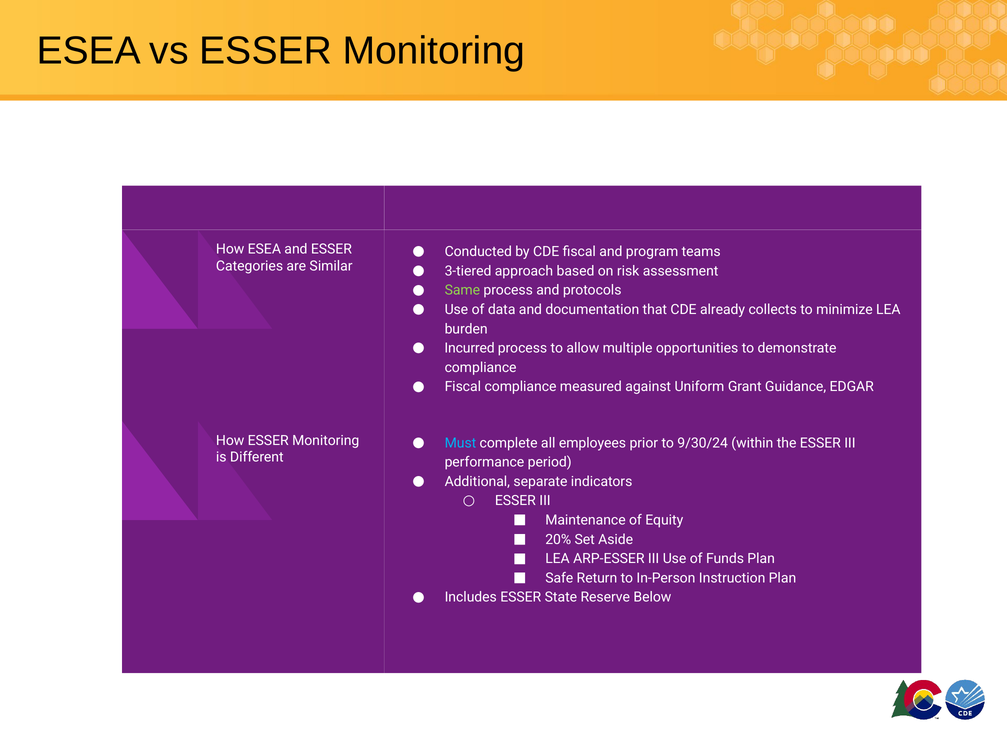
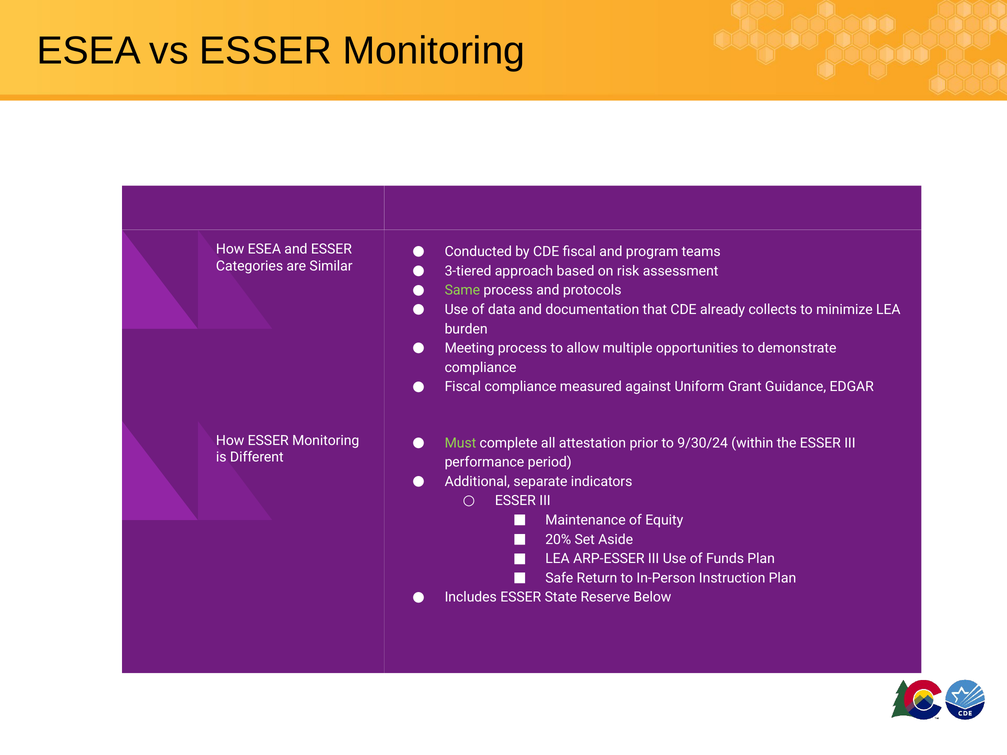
Incurred: Incurred -> Meeting
Must colour: light blue -> light green
employees: employees -> attestation
